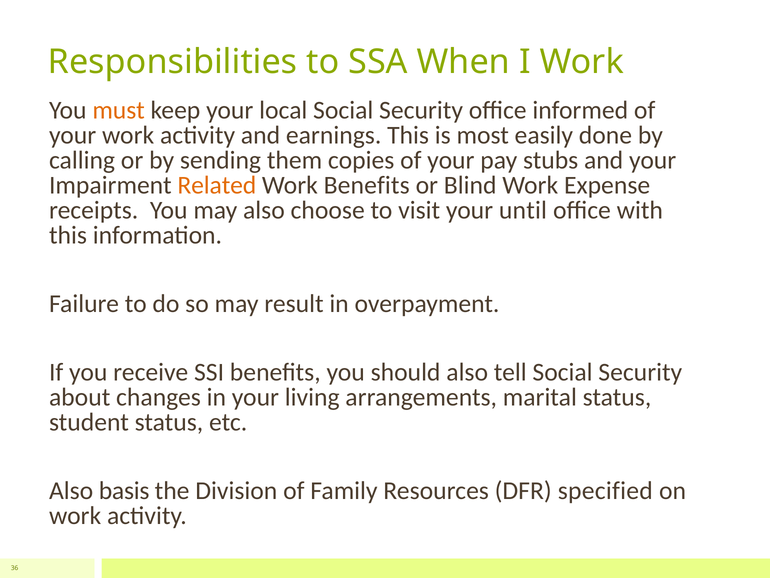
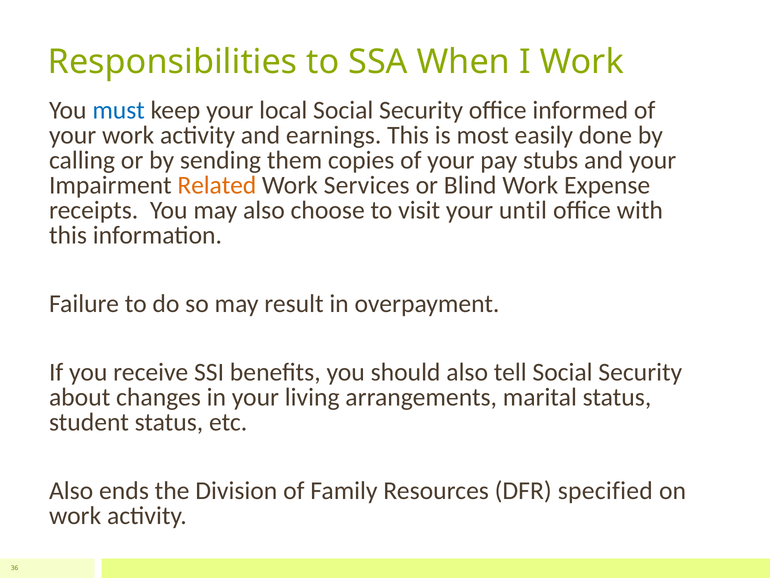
must colour: orange -> blue
Work Benefits: Benefits -> Services
basis: basis -> ends
